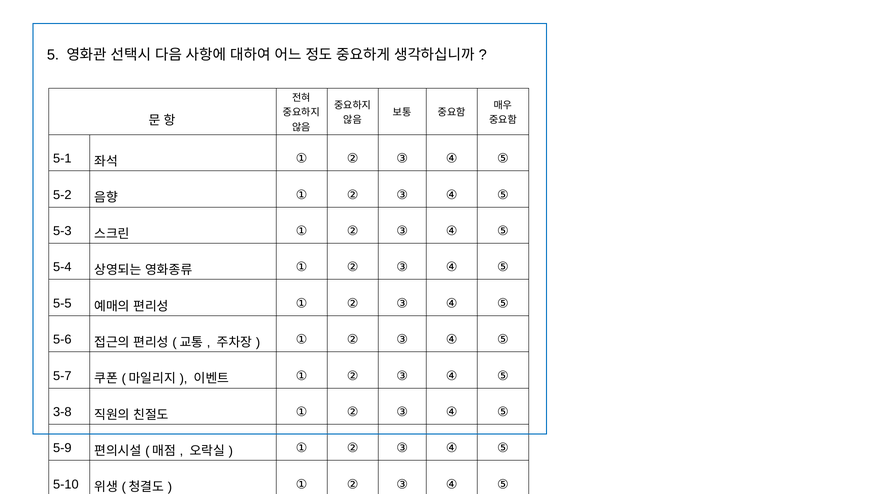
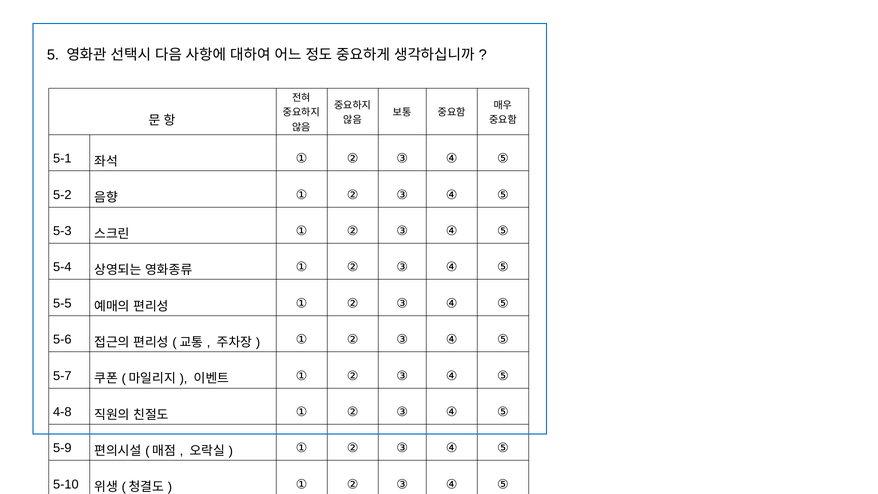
3-8: 3-8 -> 4-8
